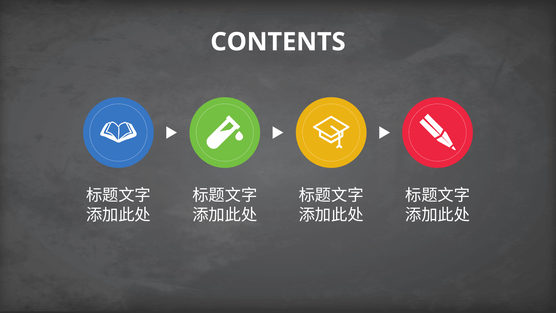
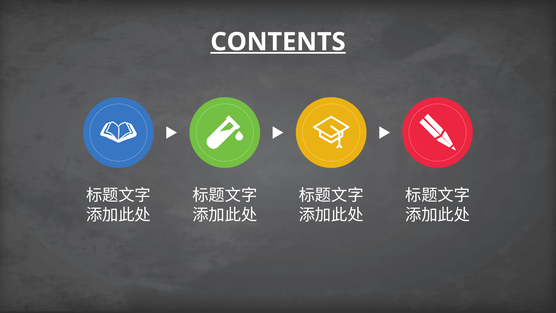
CONTENTS underline: none -> present
